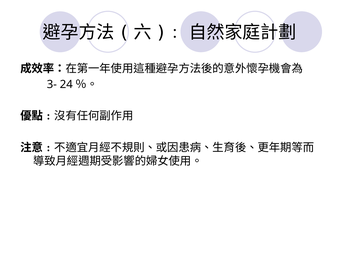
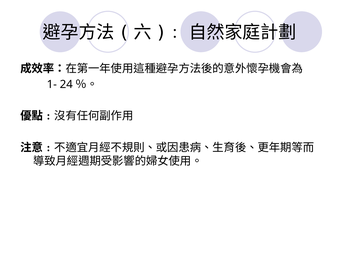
3-: 3- -> 1-
